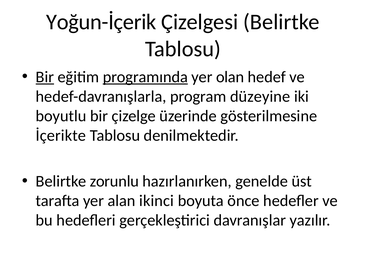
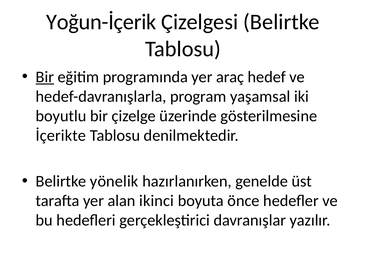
programında underline: present -> none
olan: olan -> araç
düzeyine: düzeyine -> yaşamsal
zorunlu: zorunlu -> yönelik
